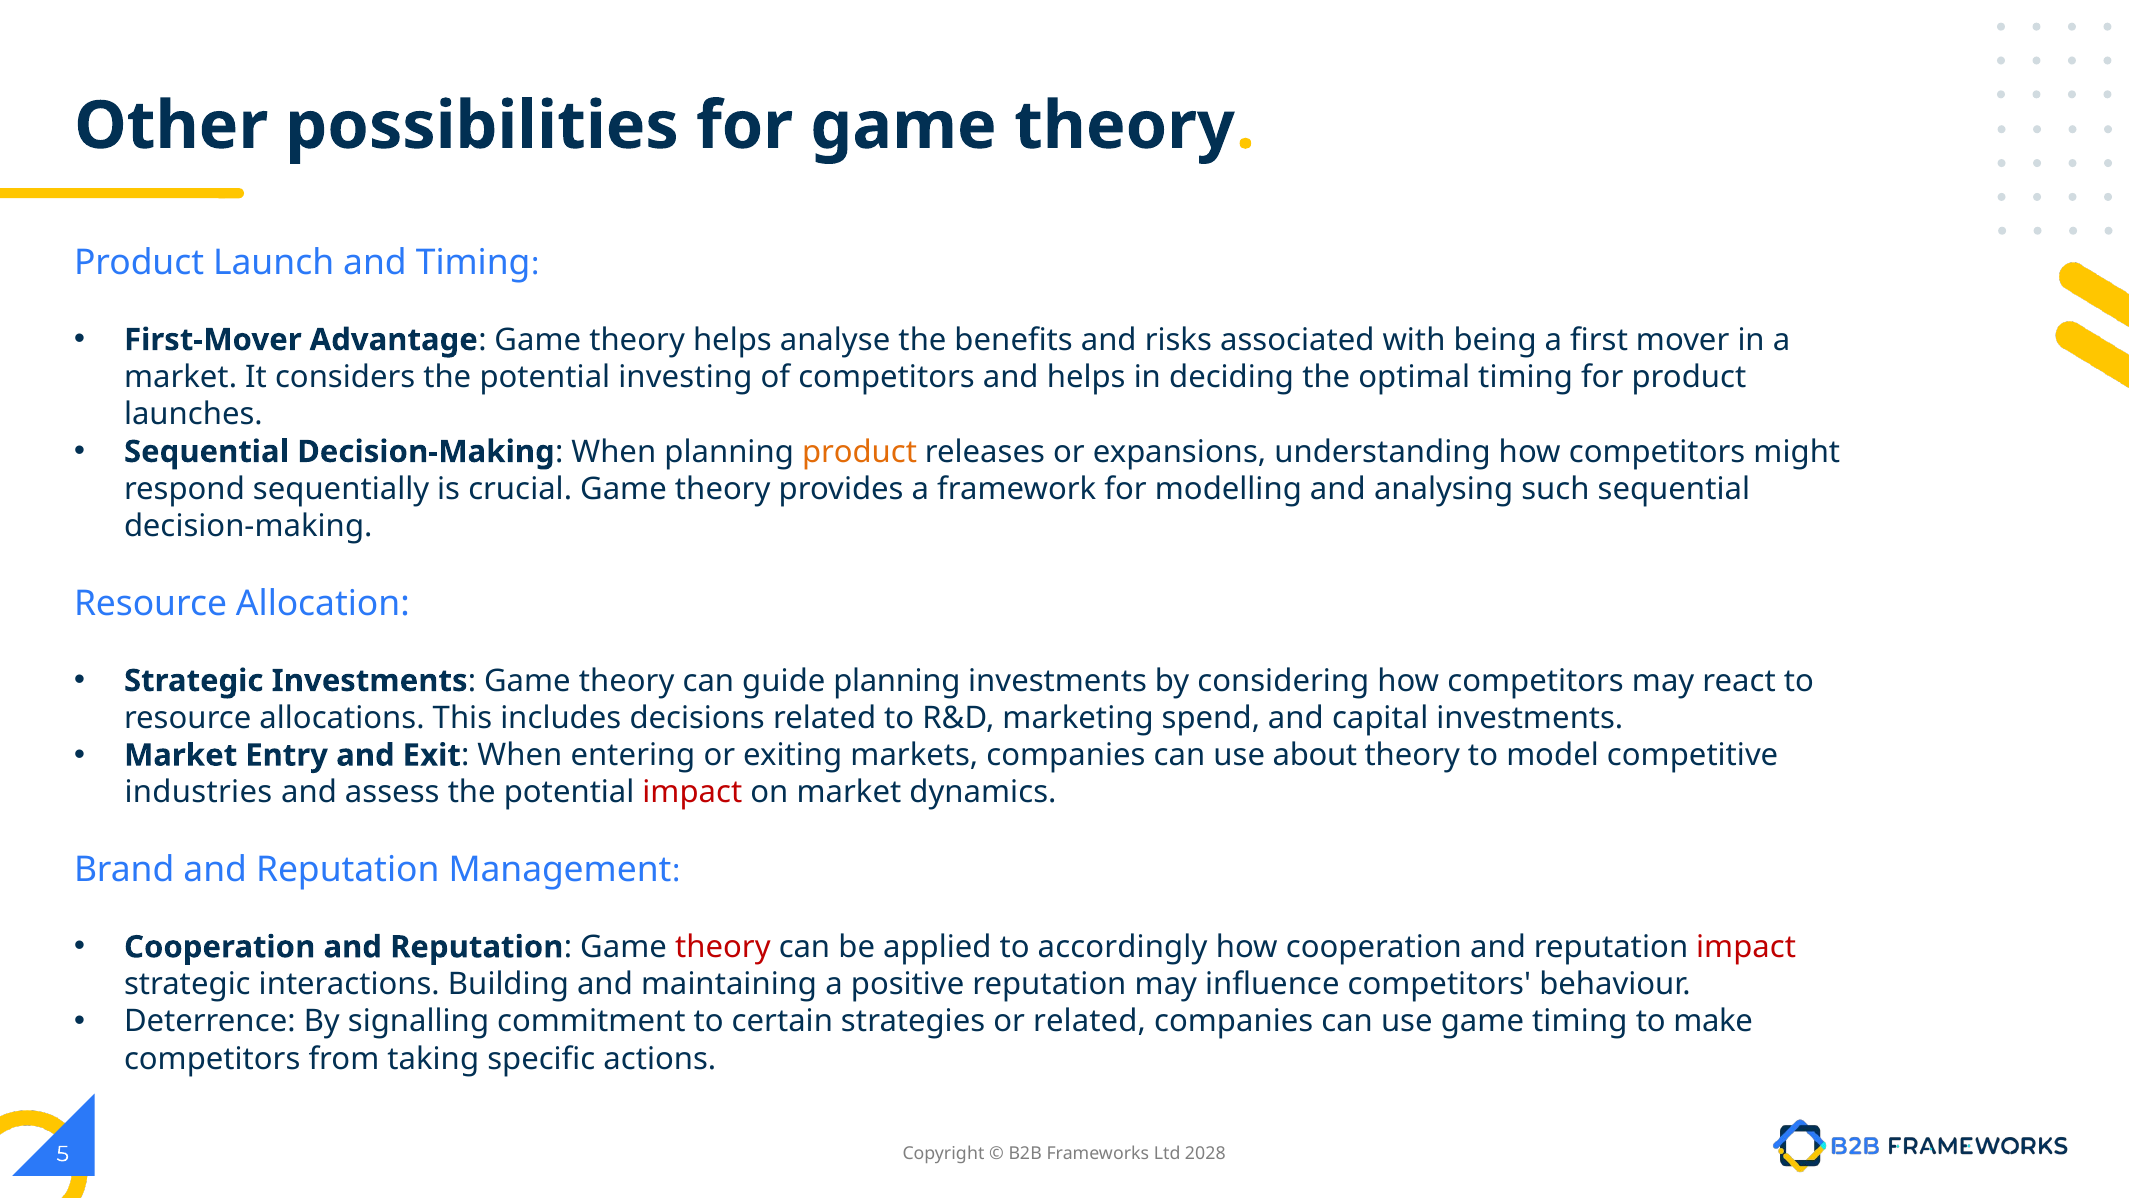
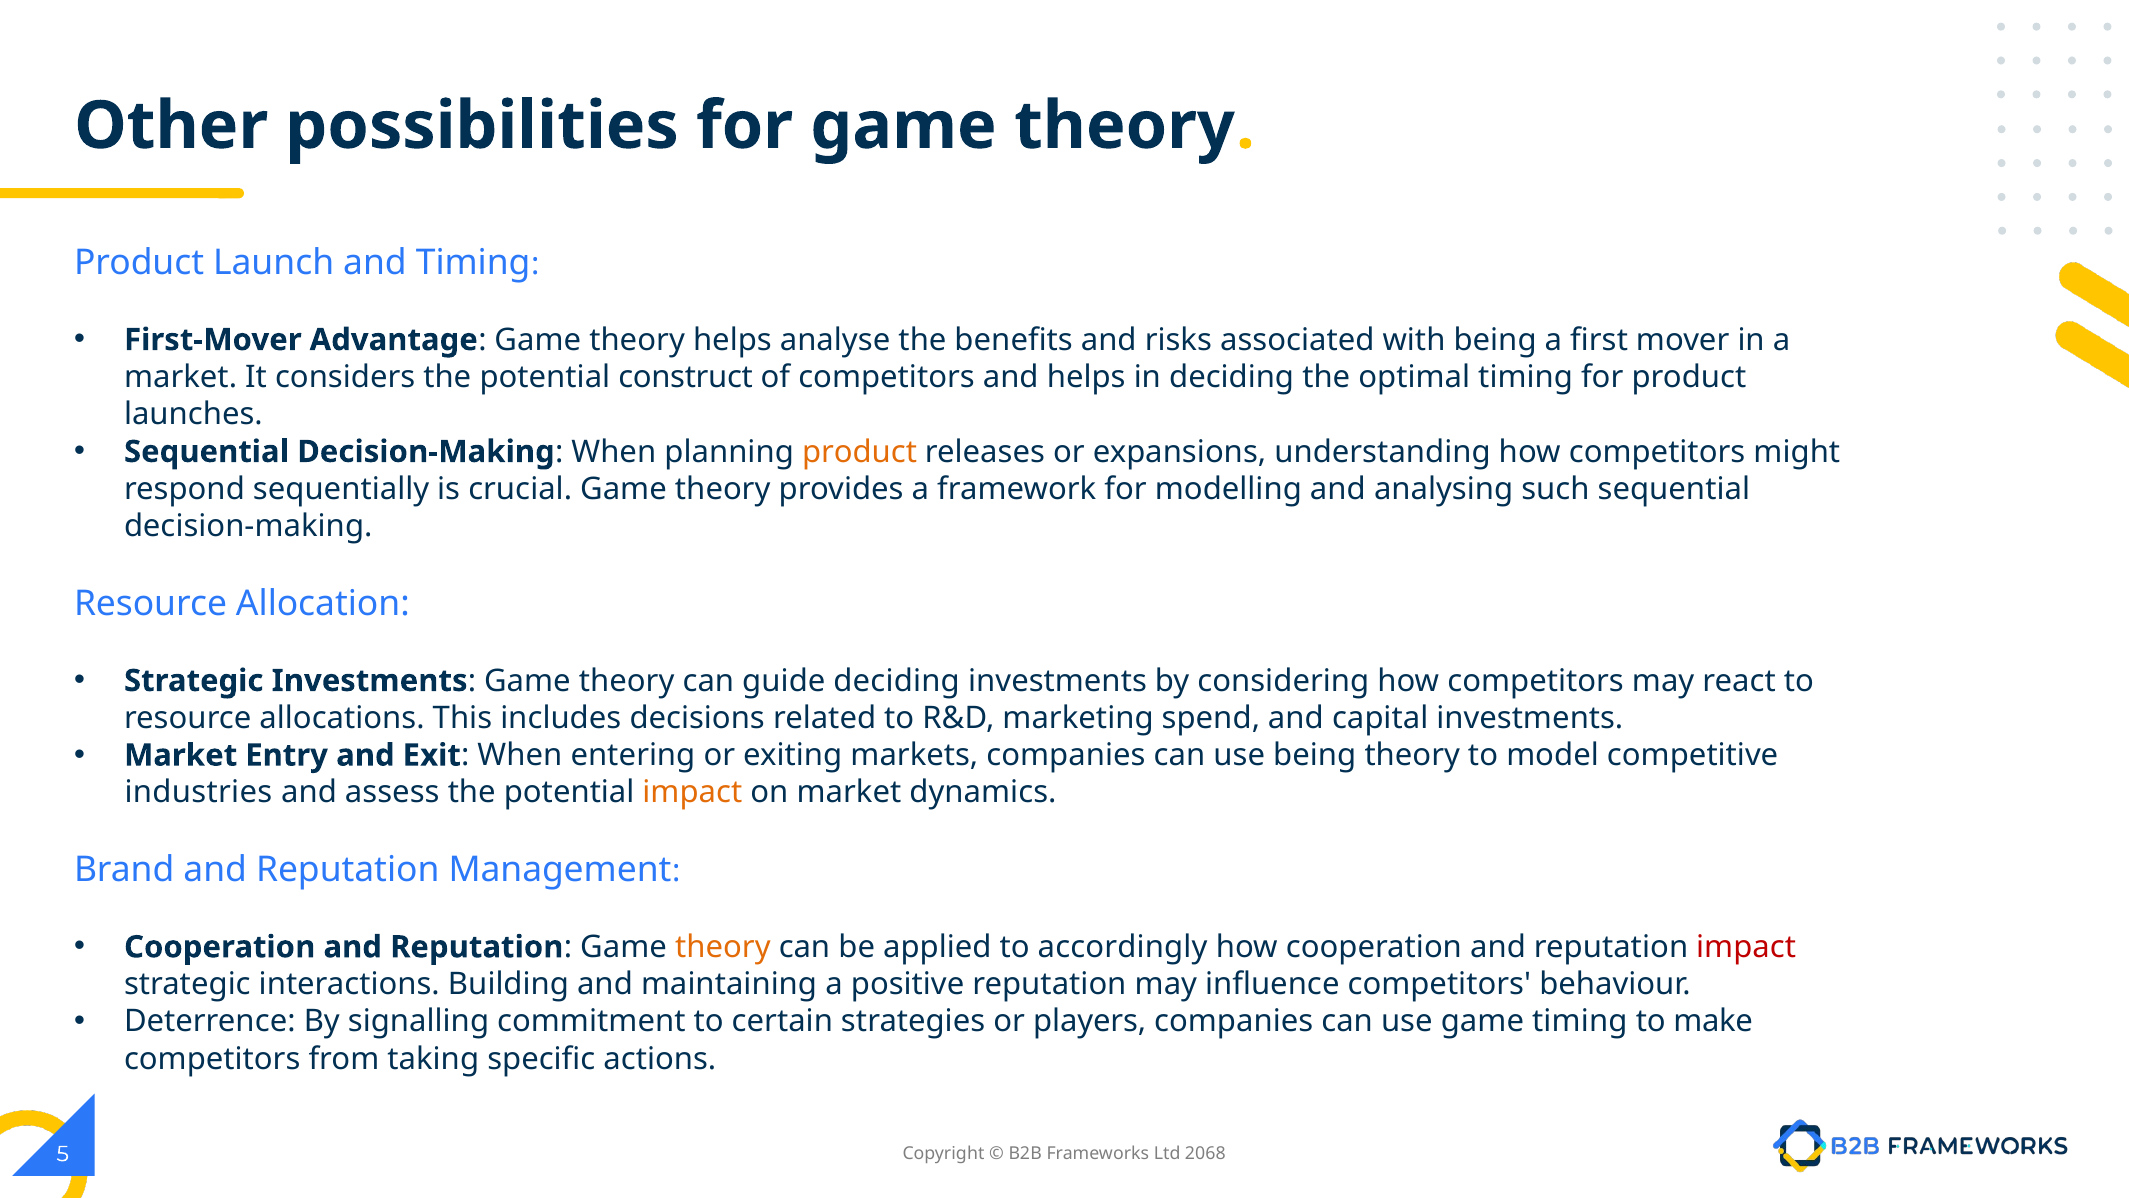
investing: investing -> construct
guide planning: planning -> deciding
use about: about -> being
impact at (692, 792) colour: red -> orange
theory at (723, 947) colour: red -> orange
or related: related -> players
2028: 2028 -> 2068
